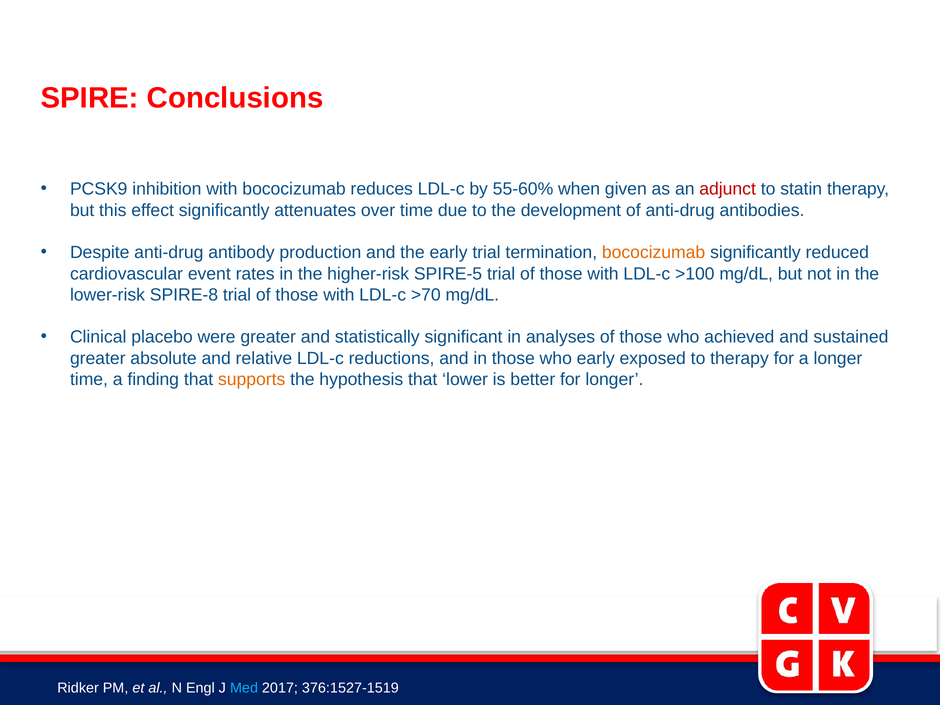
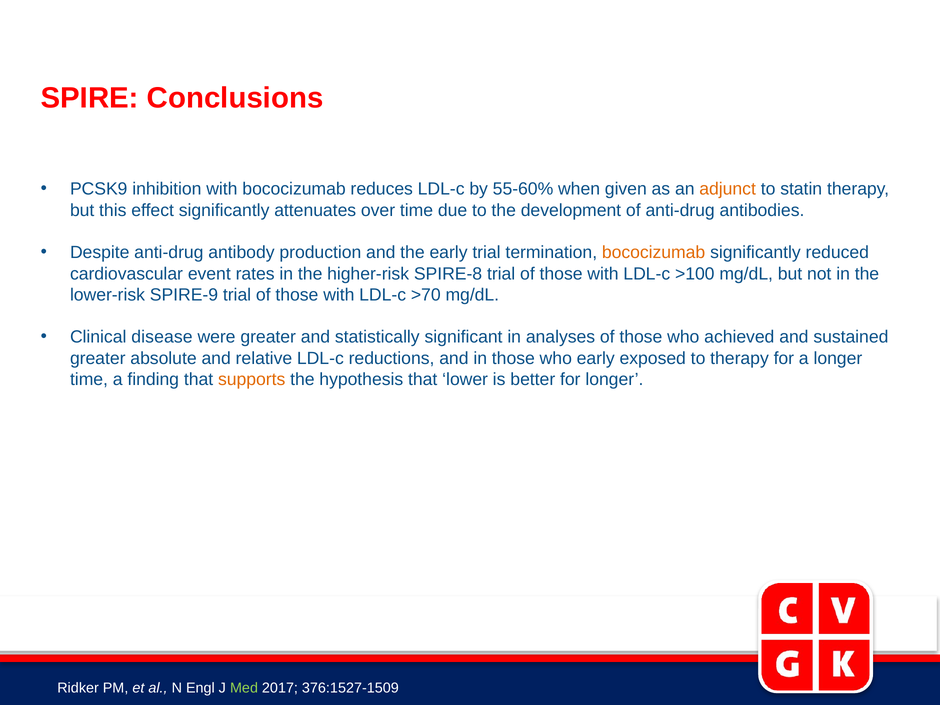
adjunct colour: red -> orange
SPIRE-5: SPIRE-5 -> SPIRE-8
SPIRE-8: SPIRE-8 -> SPIRE-9
placebo: placebo -> disease
Med colour: light blue -> light green
376:1527-1519: 376:1527-1519 -> 376:1527-1509
